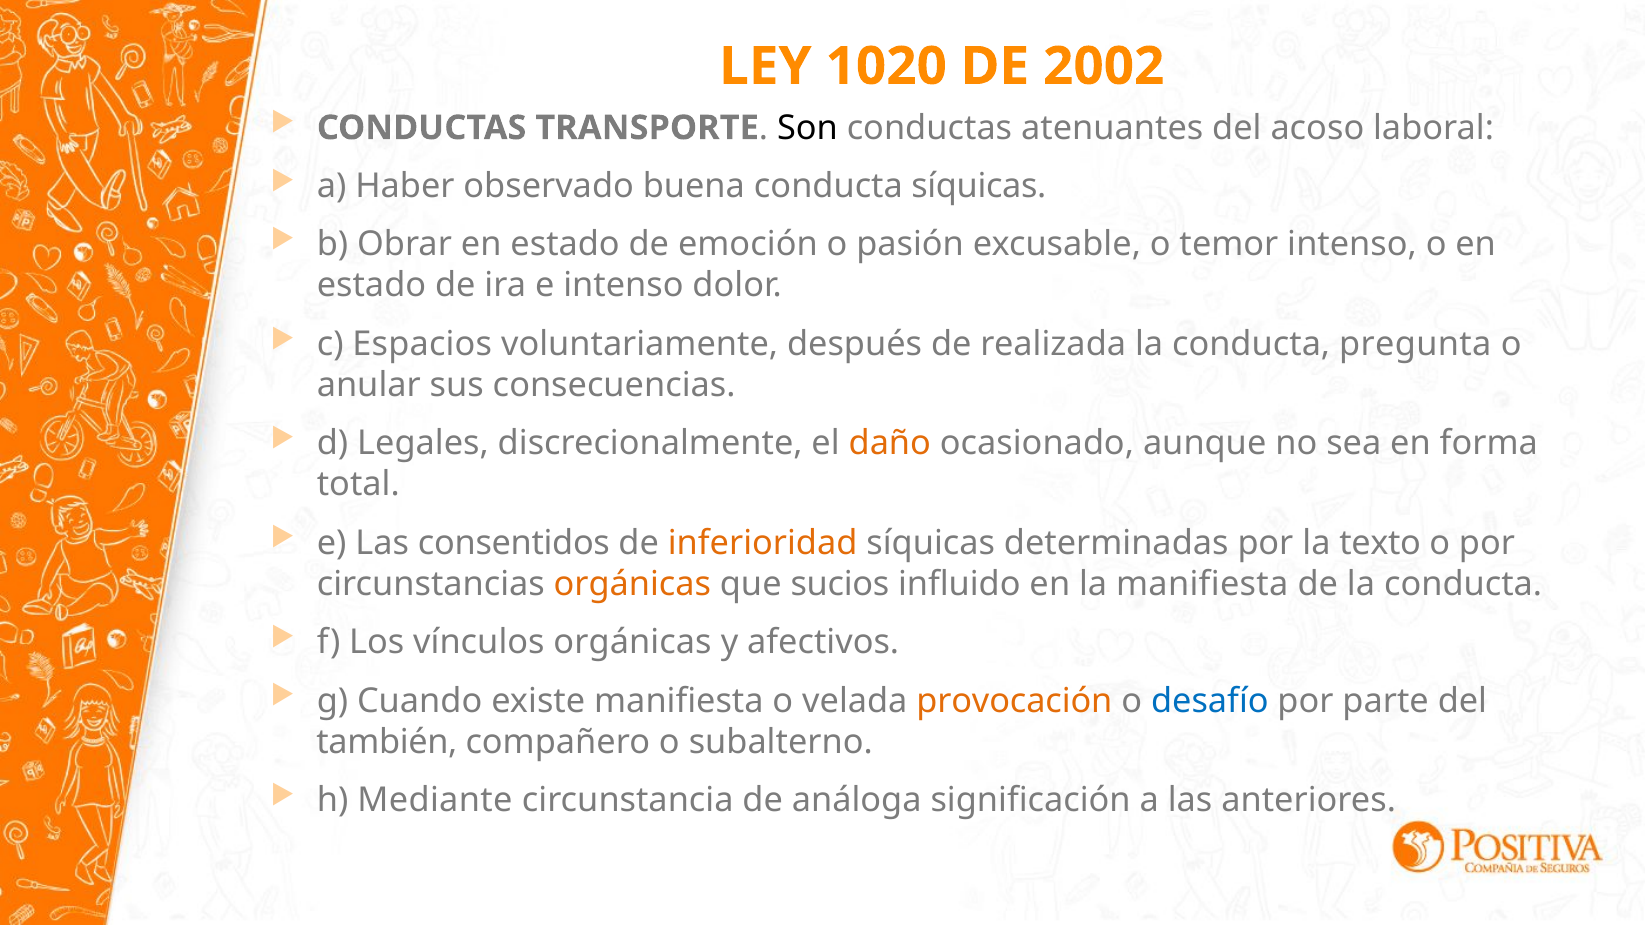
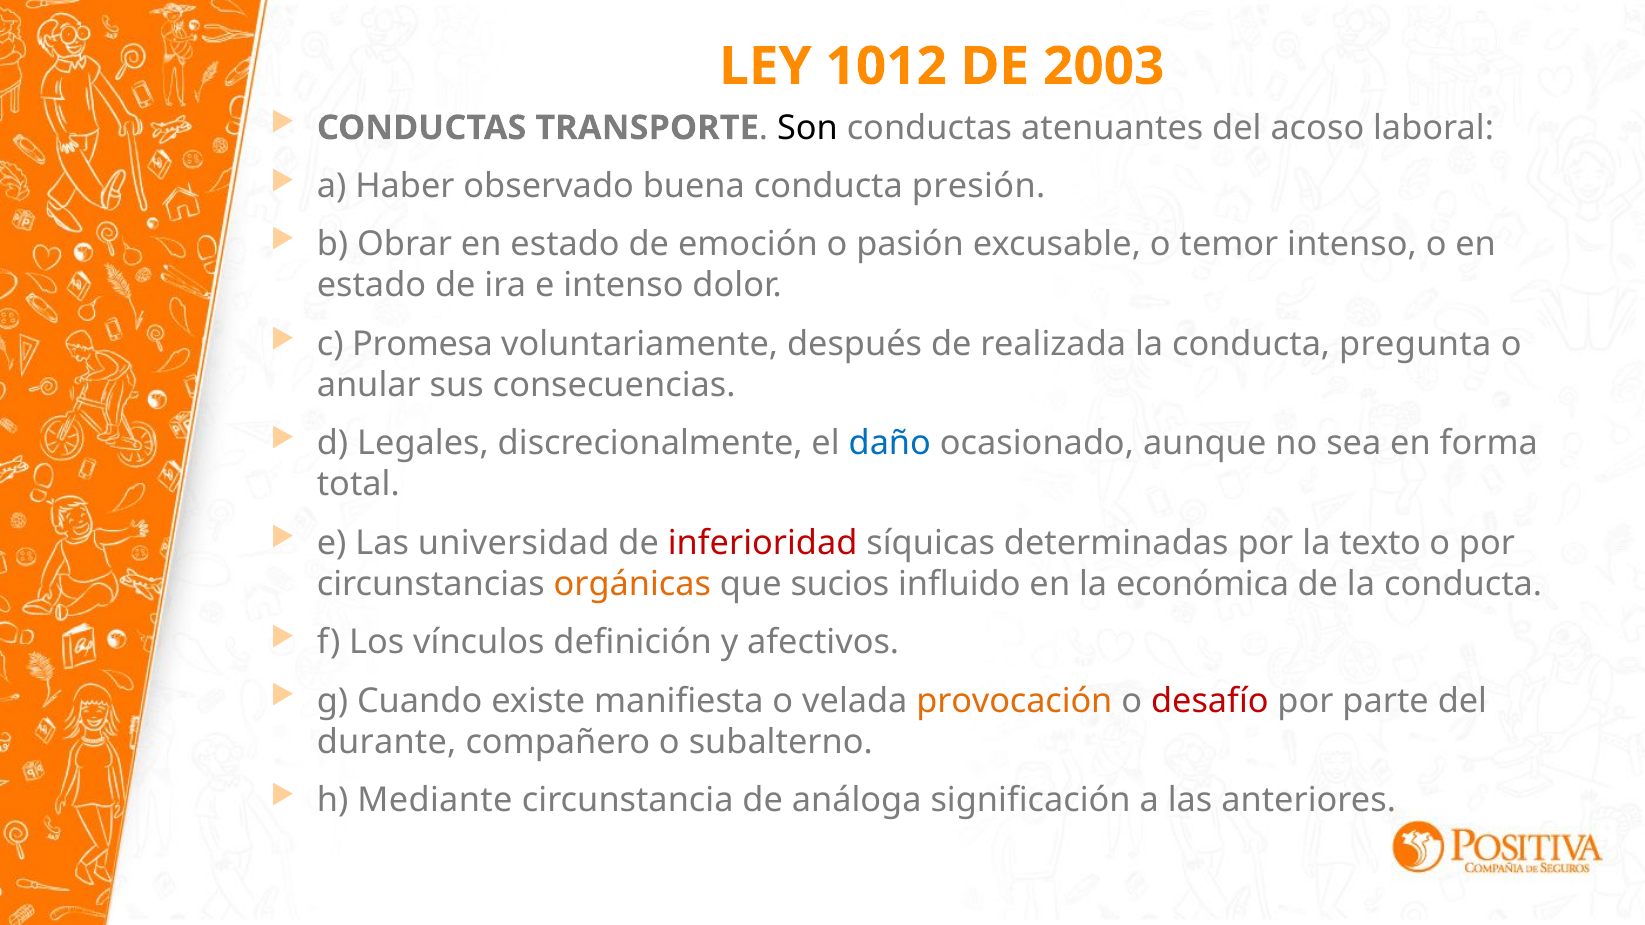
1020: 1020 -> 1012
2002: 2002 -> 2003
conducta síquicas: síquicas -> presión
Espacios: Espacios -> Promesa
daño colour: orange -> blue
consentidos: consentidos -> universidad
inferioridad colour: orange -> red
la manifiesta: manifiesta -> económica
vínculos orgánicas: orgánicas -> definición
desafío colour: blue -> red
también: también -> durante
